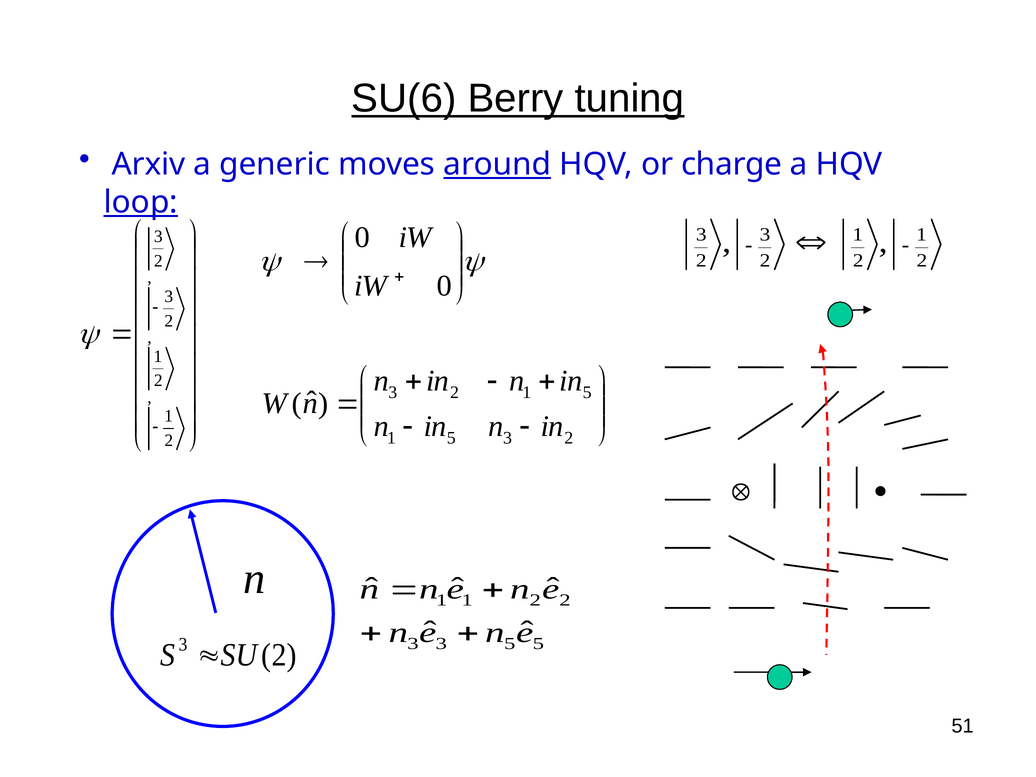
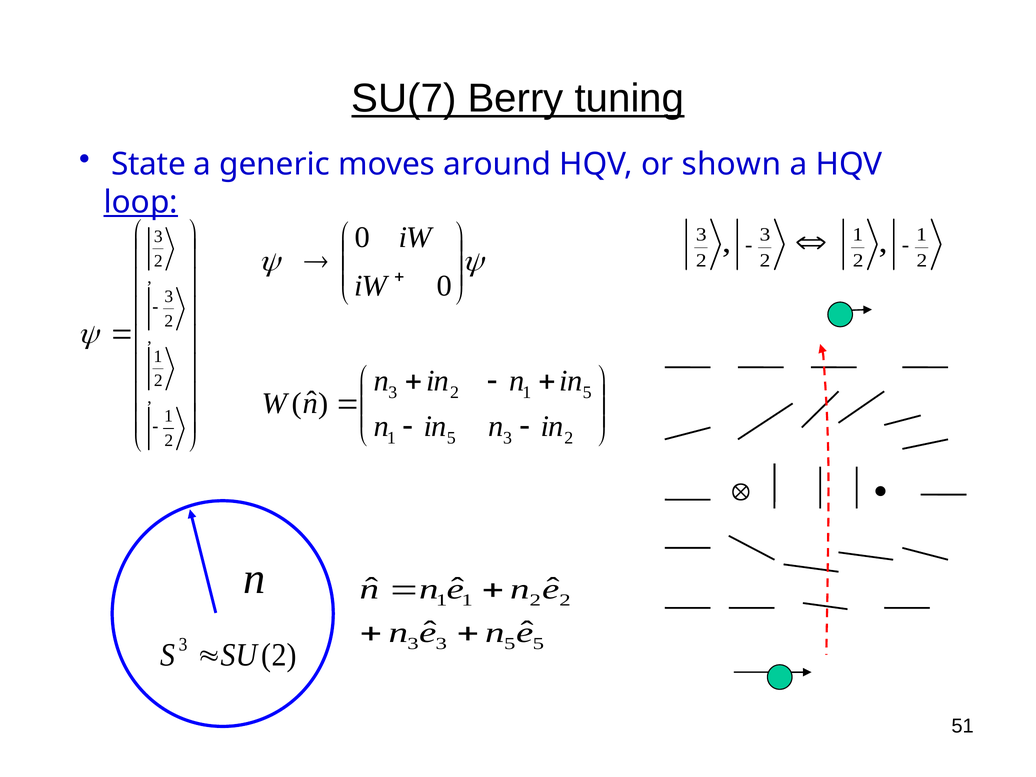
SU(6: SU(6 -> SU(7
Arxiv: Arxiv -> State
around underline: present -> none
charge: charge -> shown
